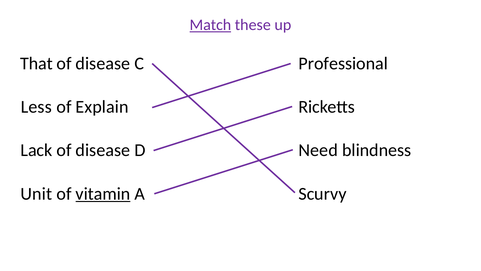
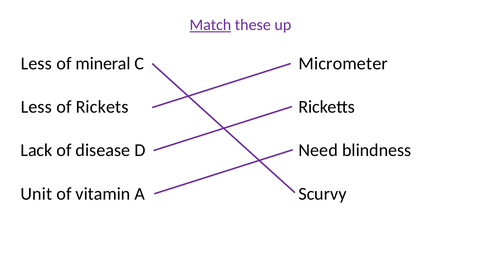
That at (37, 64): That -> Less
disease at (103, 64): disease -> mineral
Professional: Professional -> Micrometer
Explain: Explain -> Rickets
vitamin underline: present -> none
